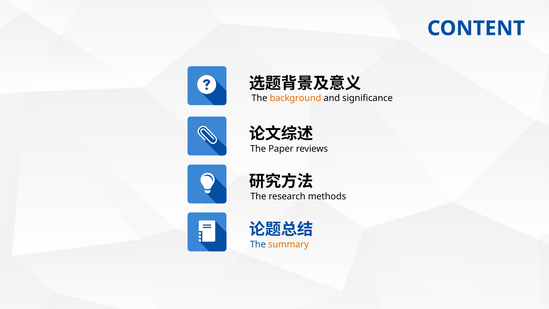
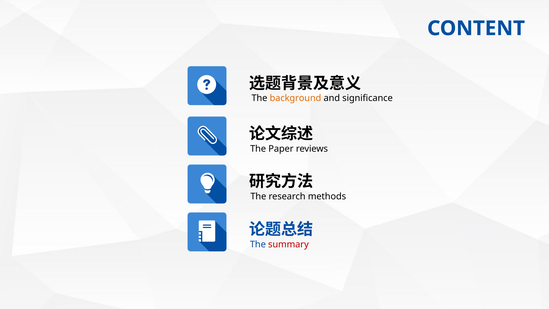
summary colour: orange -> red
